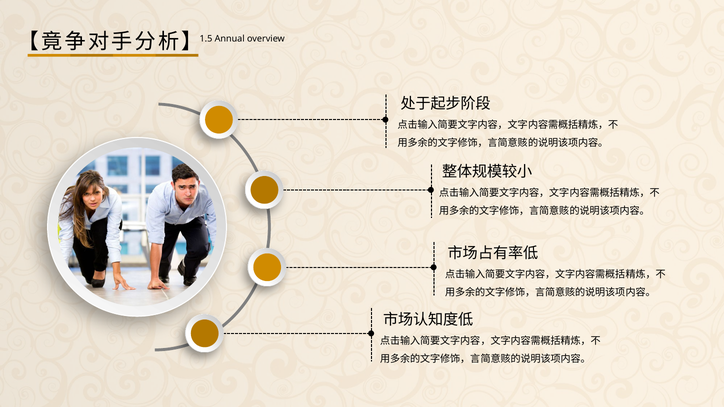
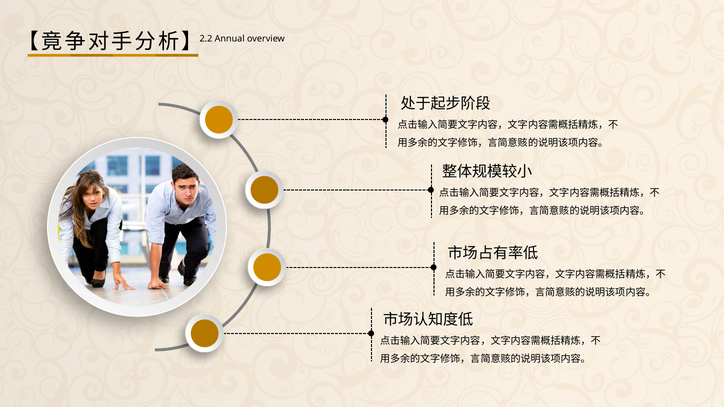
1.5: 1.5 -> 2.2
